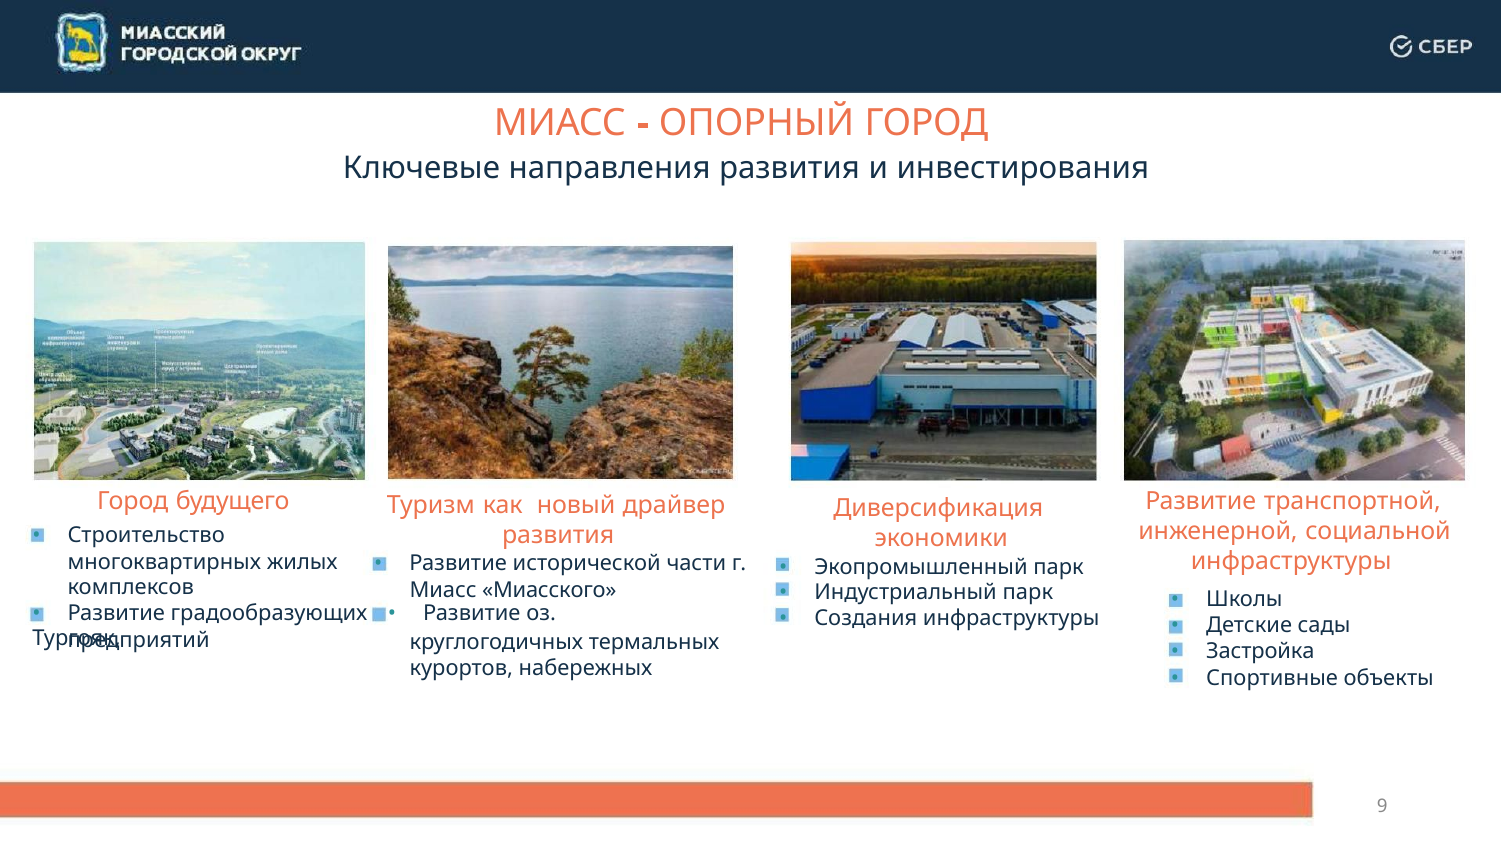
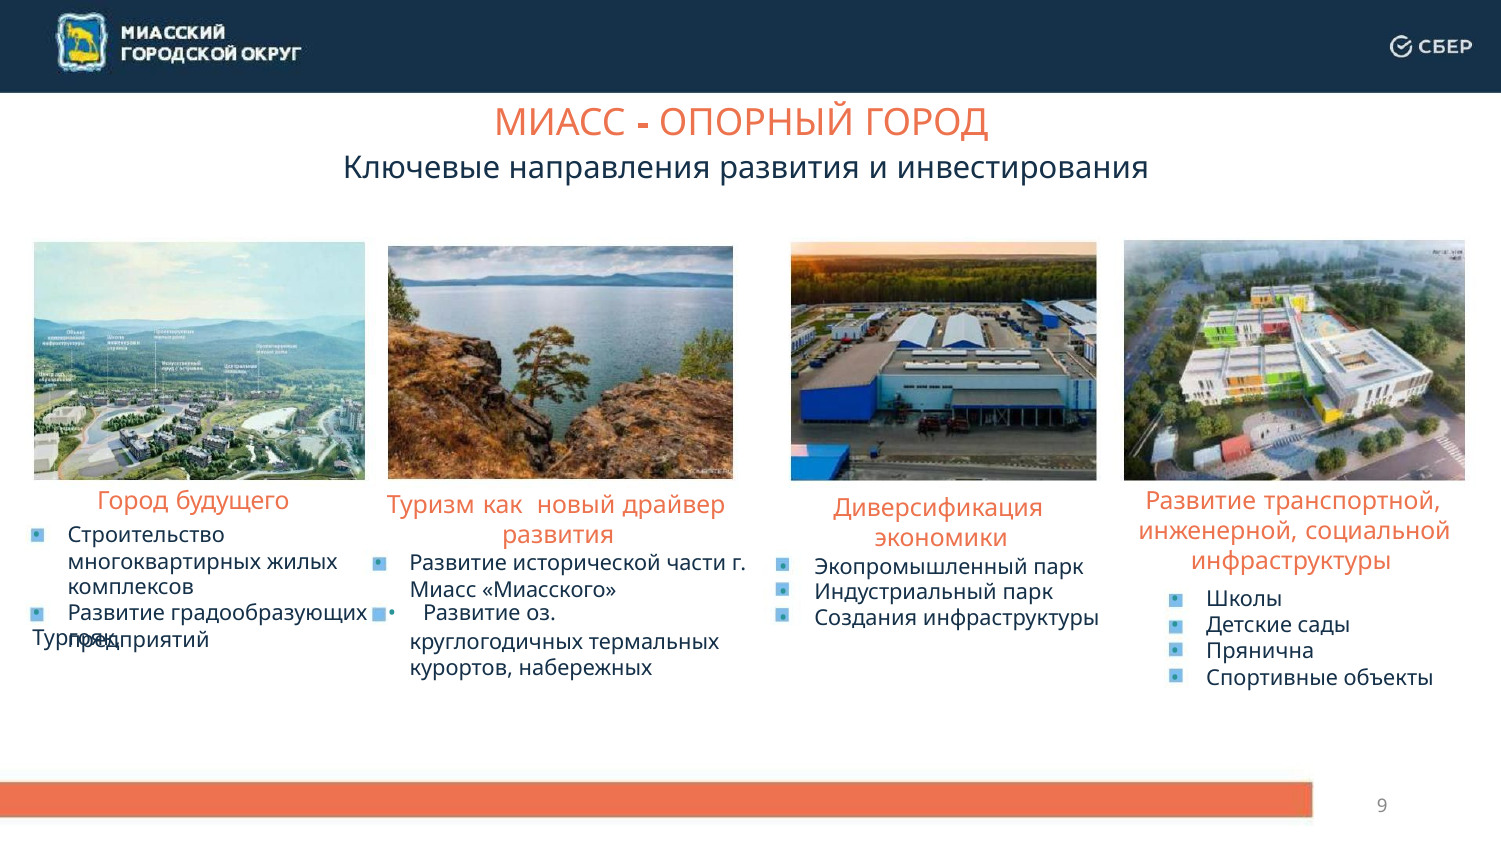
Застройка: Застройка -> Прянична
